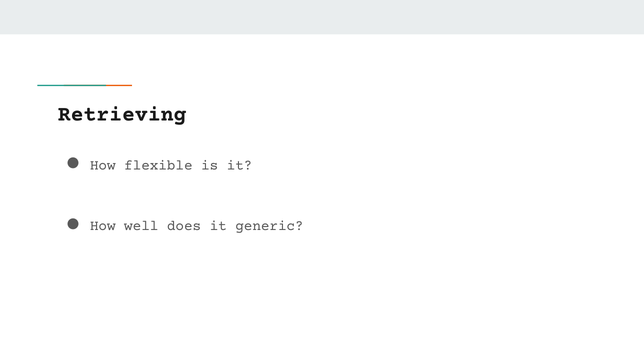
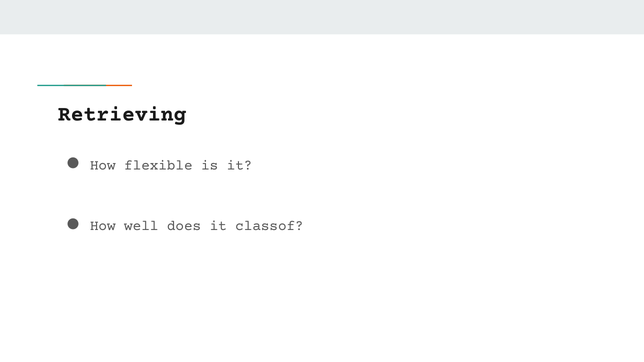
generic: generic -> classof
